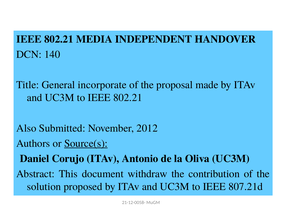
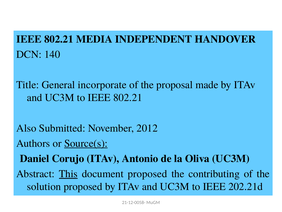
This underline: none -> present
document withdraw: withdraw -> proposed
contribution: contribution -> contributing
807.21d: 807.21d -> 202.21d
